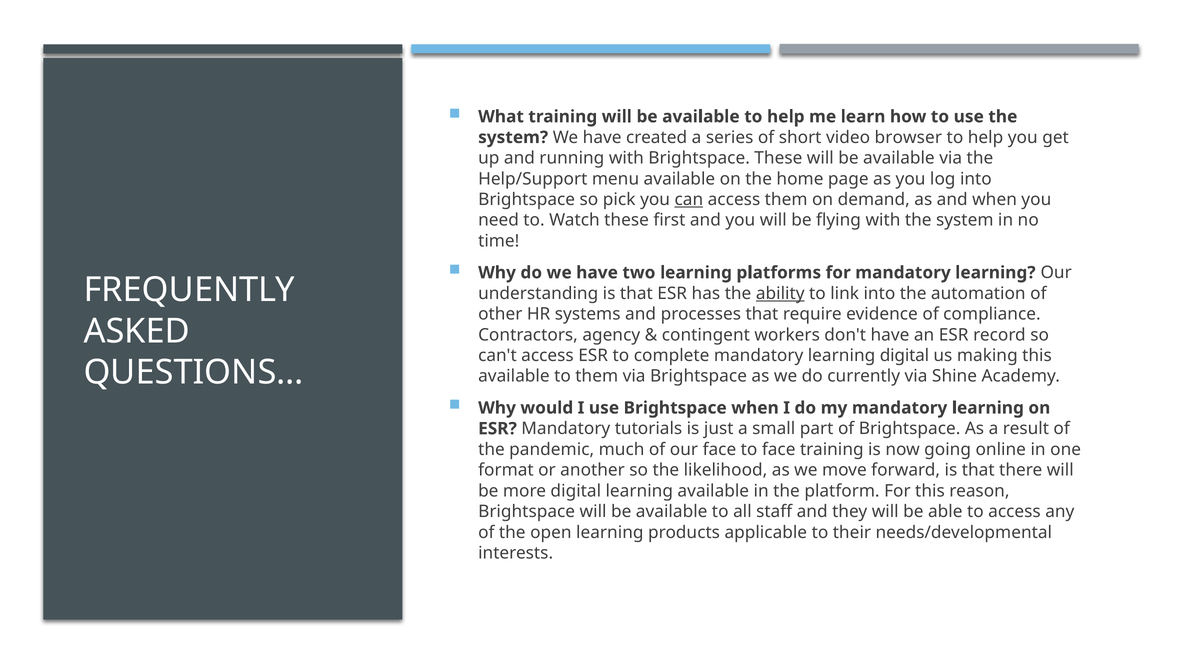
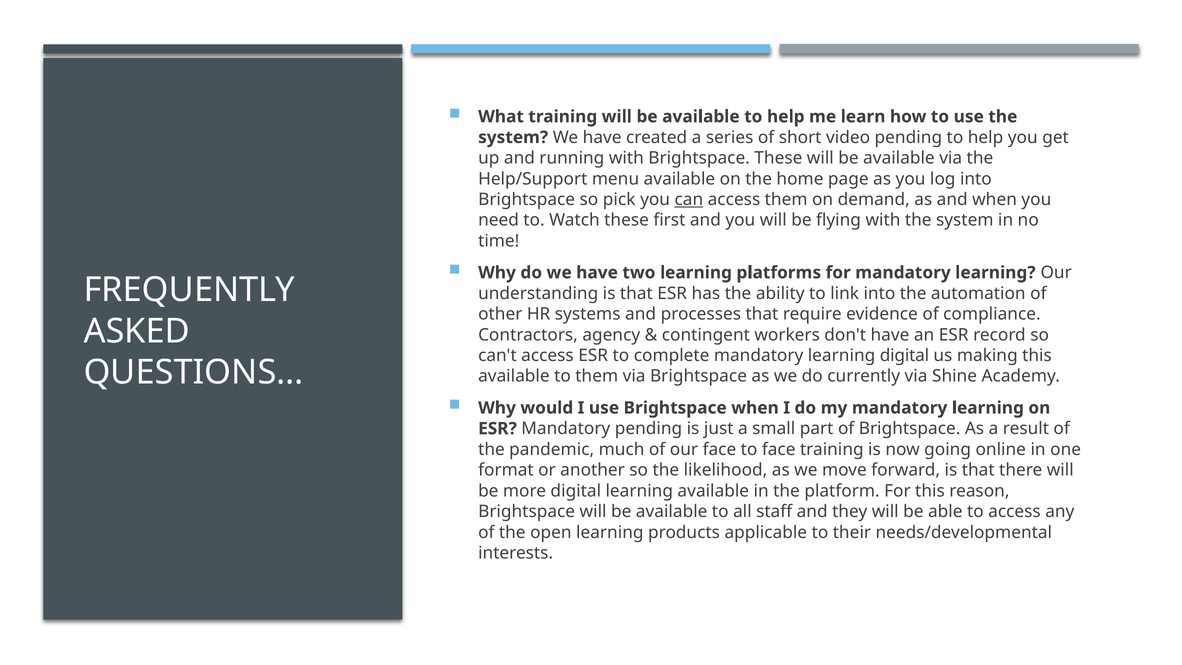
video browser: browser -> pending
ability underline: present -> none
Mandatory tutorials: tutorials -> pending
